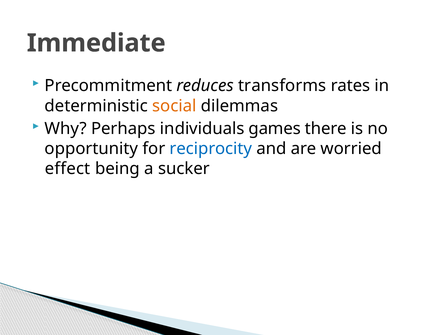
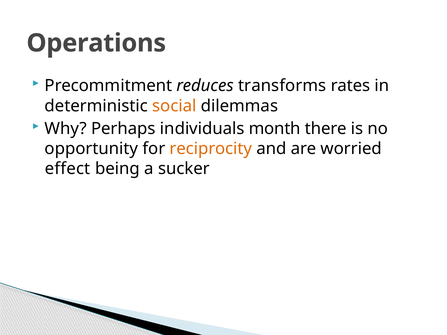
Immediate: Immediate -> Operations
games: games -> month
reciprocity colour: blue -> orange
